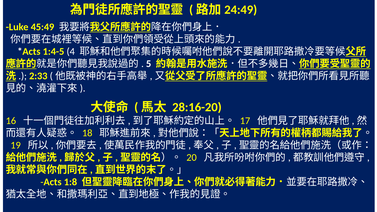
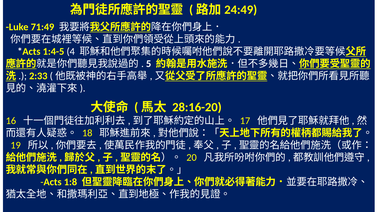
45:49: 45:49 -> 71:49
